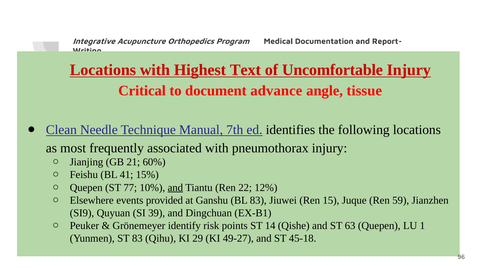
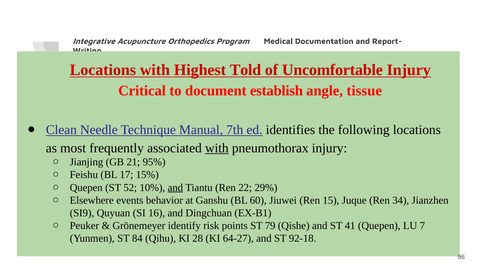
Text: Text -> Told
advance: advance -> establish
with at (217, 148) underline: none -> present
60%: 60% -> 95%
41: 41 -> 17
77: 77 -> 52
12%: 12% -> 29%
provided: provided -> behavior
BL 83: 83 -> 60
59: 59 -> 34
39: 39 -> 16
14: 14 -> 79
63: 63 -> 41
1: 1 -> 7
ST 83: 83 -> 84
29: 29 -> 28
49-27: 49-27 -> 64-27
45-18: 45-18 -> 92-18
